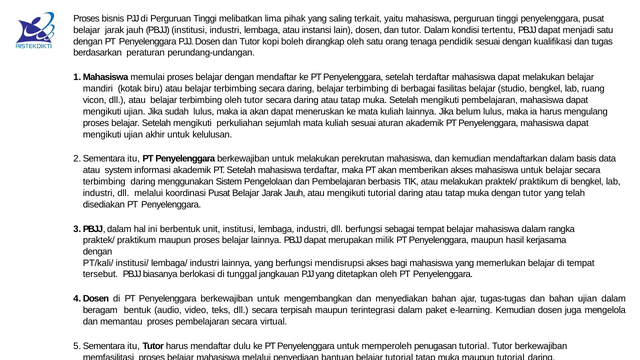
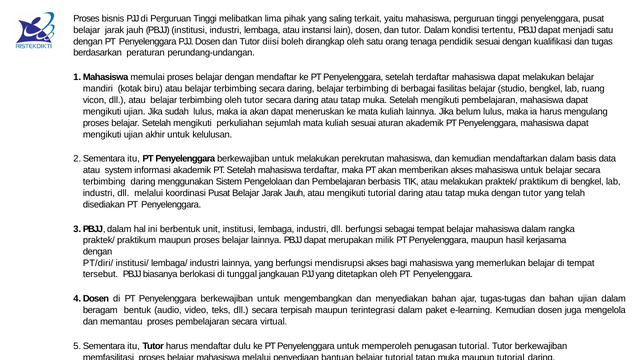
kopi: kopi -> diisi
PT/kali/: PT/kali/ -> PT/diri/
